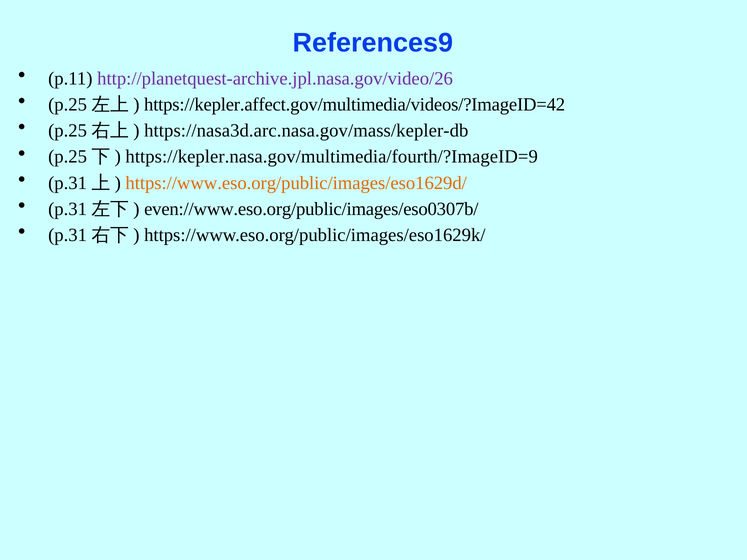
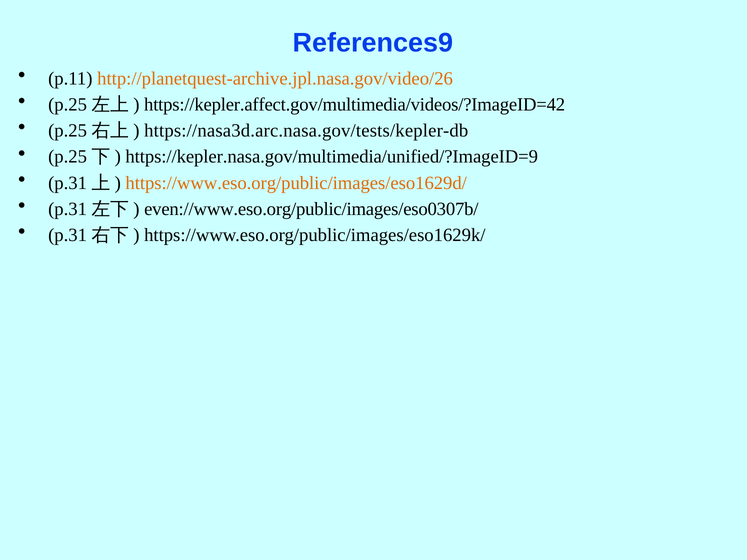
http://planetquest-archive.jpl.nasa.gov/video/26 colour: purple -> orange
https://nasa3d.arc.nasa.gov/mass/kepler-db: https://nasa3d.arc.nasa.gov/mass/kepler-db -> https://nasa3d.arc.nasa.gov/tests/kepler-db
https://kepler.nasa.gov/multimedia/fourth/?ImageID=9: https://kepler.nasa.gov/multimedia/fourth/?ImageID=9 -> https://kepler.nasa.gov/multimedia/unified/?ImageID=9
